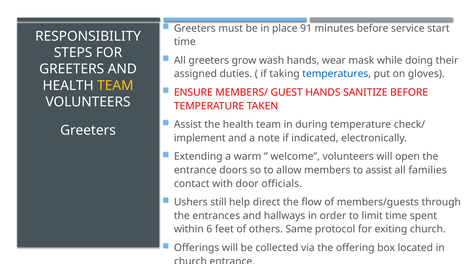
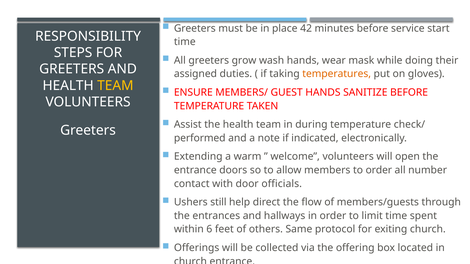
91: 91 -> 42
temperatures colour: blue -> orange
implement: implement -> performed
to assist: assist -> order
families: families -> number
